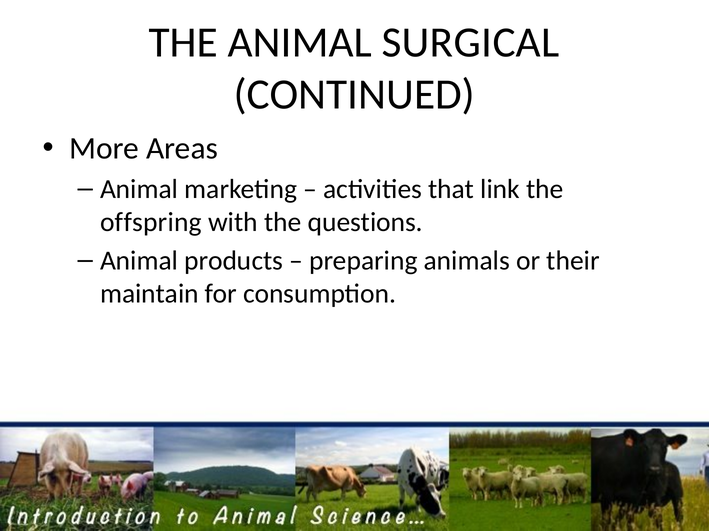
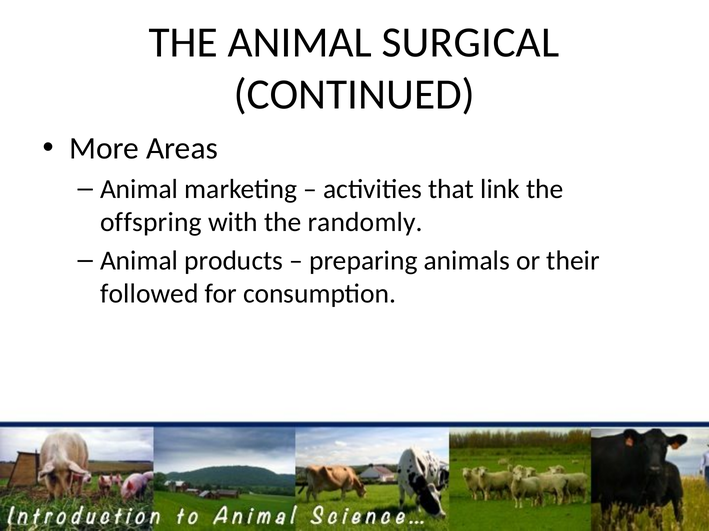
questions: questions -> randomly
maintain: maintain -> followed
